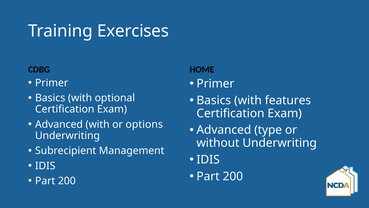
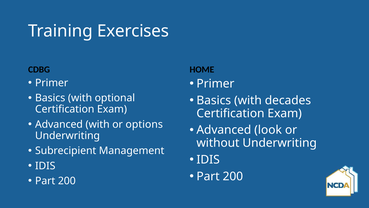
features: features -> decades
type: type -> look
